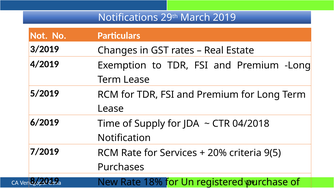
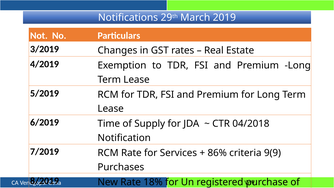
20%: 20% -> 86%
9(5: 9(5 -> 9(9
